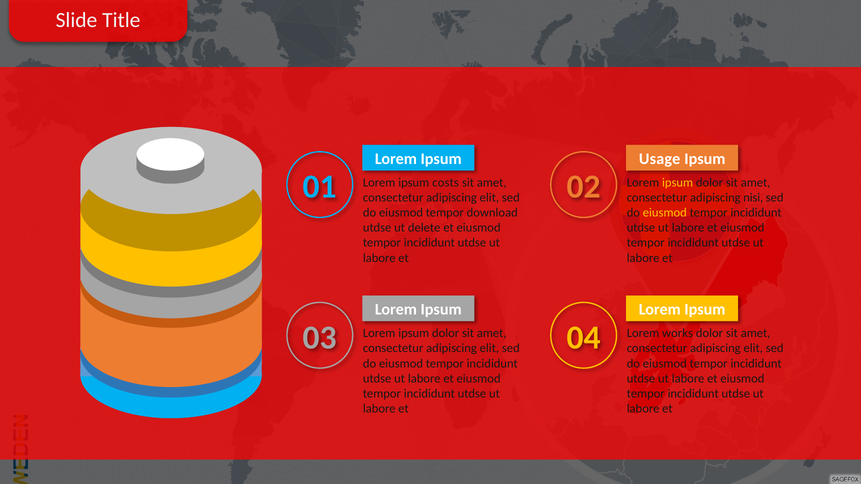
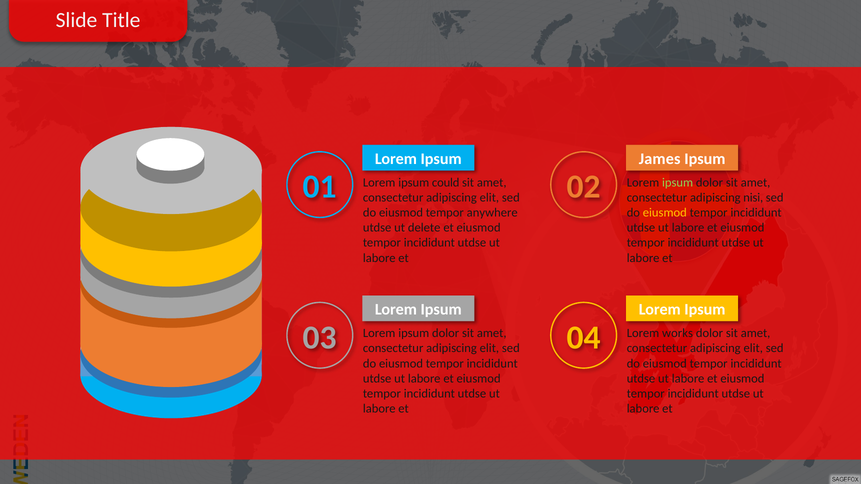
Usage: Usage -> James
costs: costs -> could
ipsum at (678, 183) colour: yellow -> light green
download: download -> anywhere
